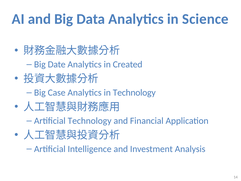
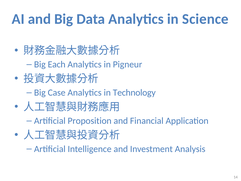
Date: Date -> Each
Created: Created -> Pigneur
Artificial Technology: Technology -> Proposition
